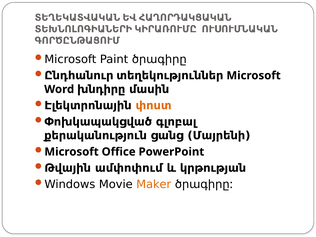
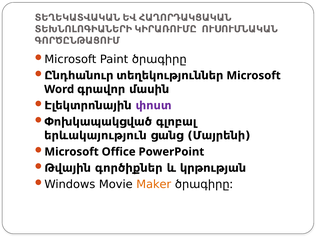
խնդիրը: խնդիրը -> գրավոր
փոստ colour: orange -> purple
քերականություն: քերականություն -> երևակայություն
ամփոփում: ամփոփում -> գործիքներ
